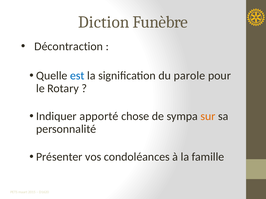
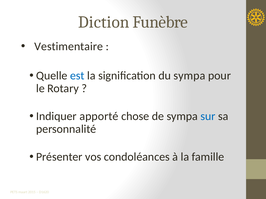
Décontraction: Décontraction -> Vestimentaire
du parole: parole -> sympa
sur colour: orange -> blue
